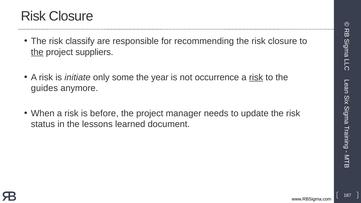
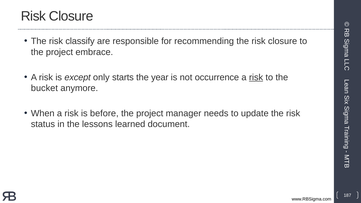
the at (37, 52) underline: present -> none
suppliers: suppliers -> embrace
initiate: initiate -> except
some: some -> starts
guides: guides -> bucket
